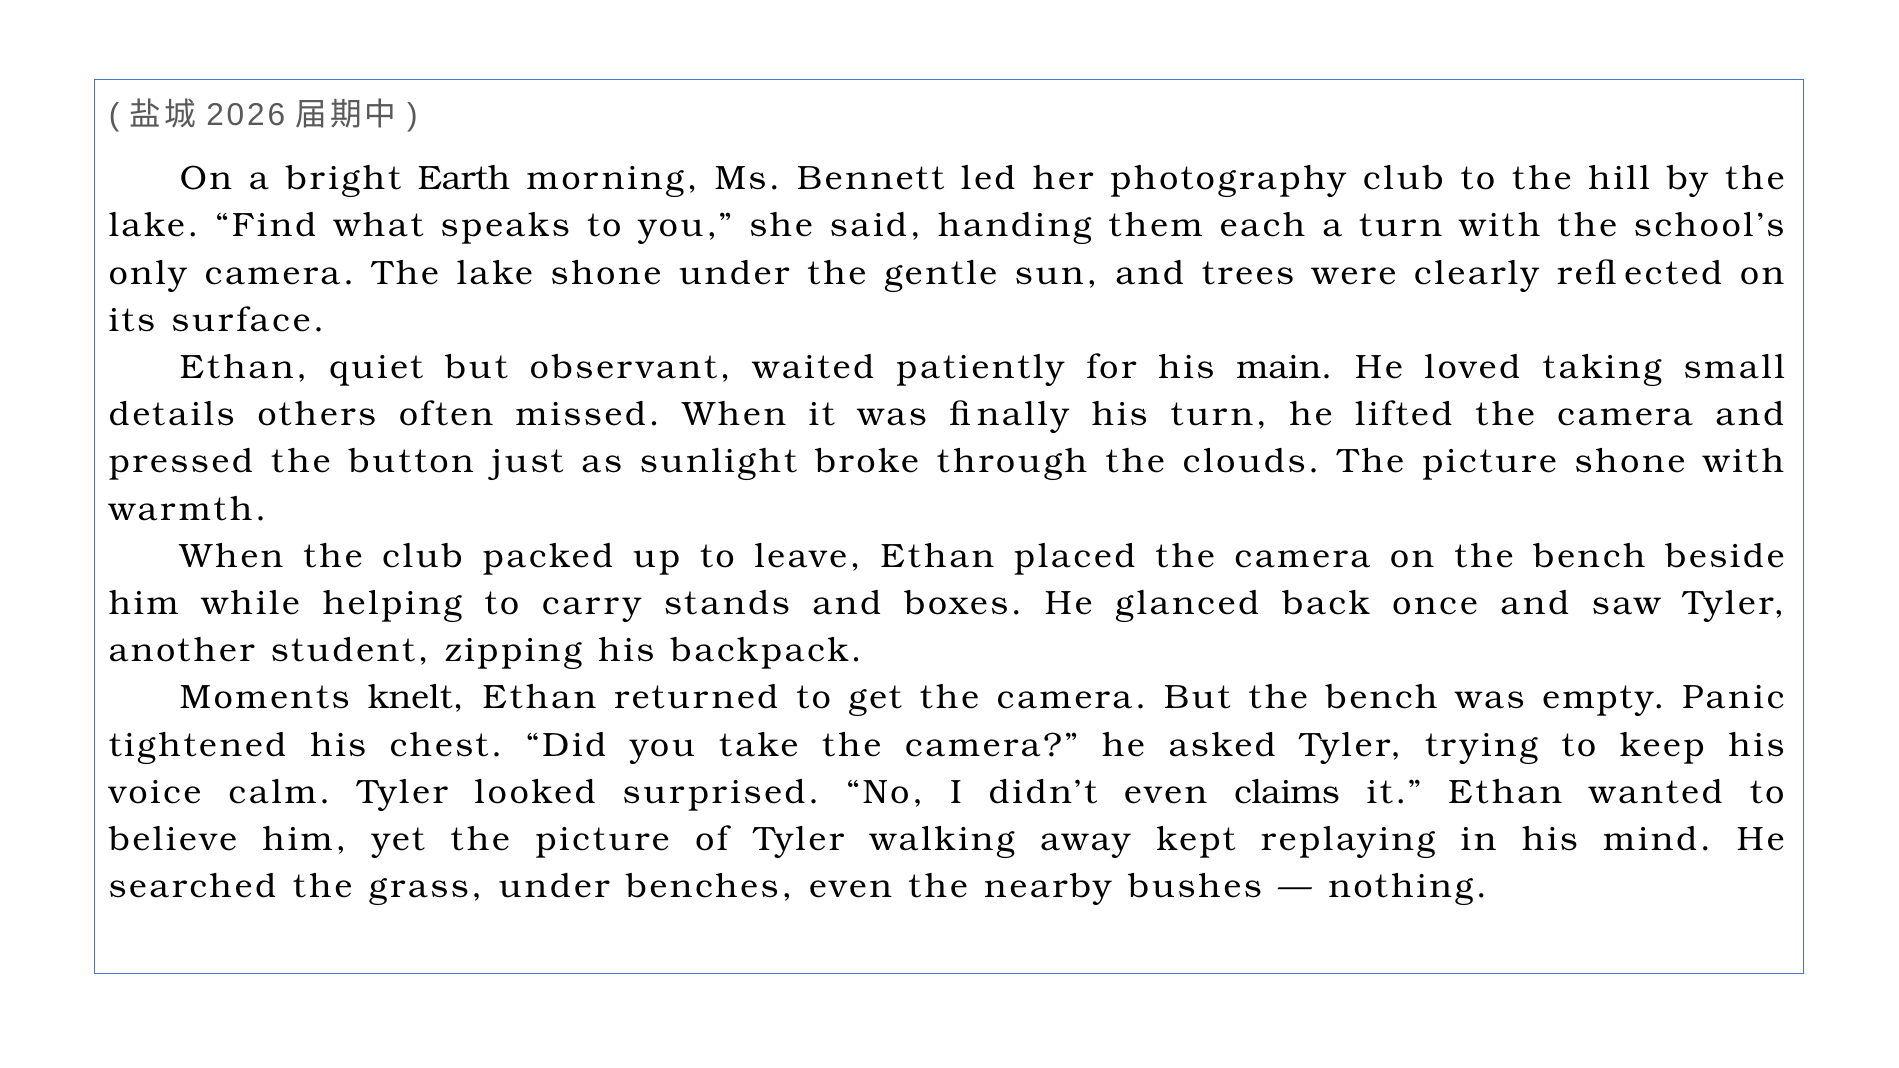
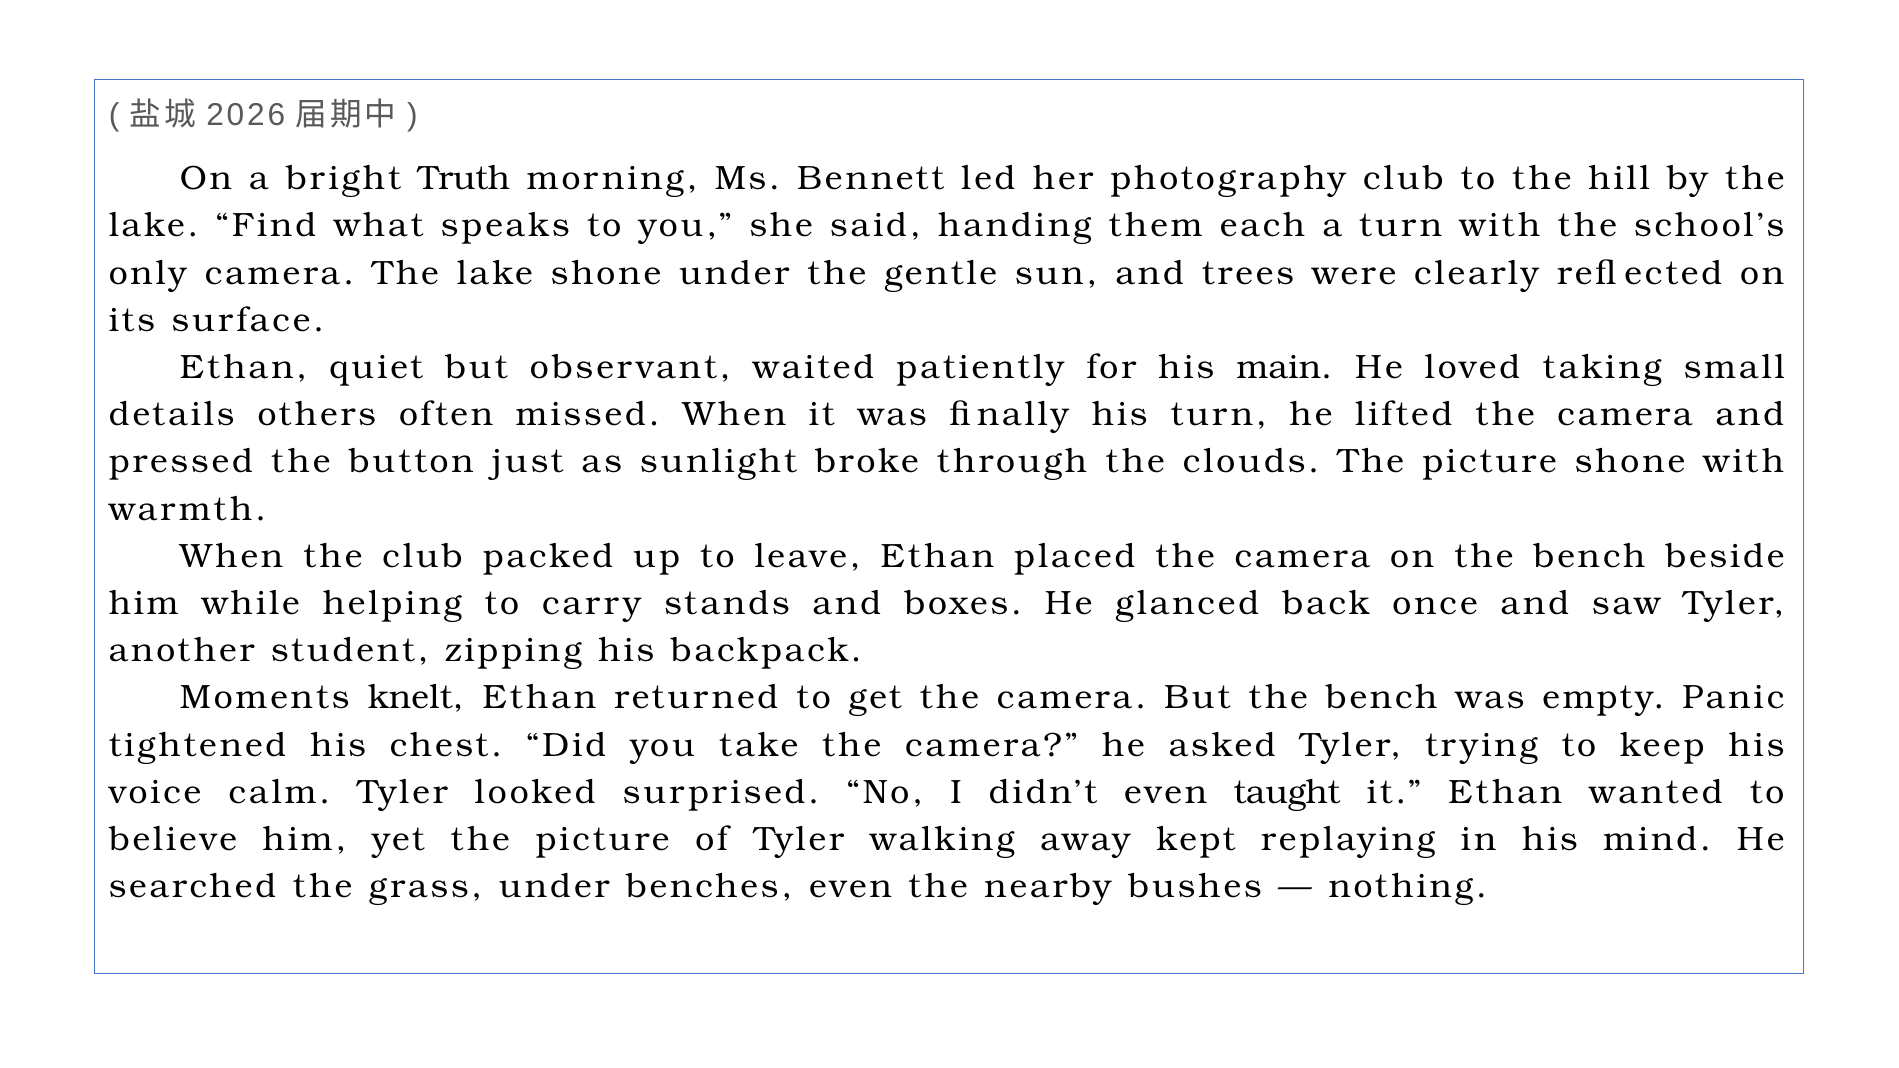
Earth: Earth -> Truth
claims: claims -> taught
